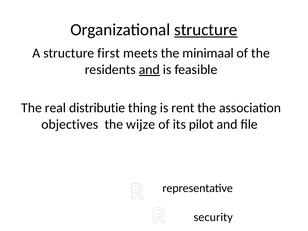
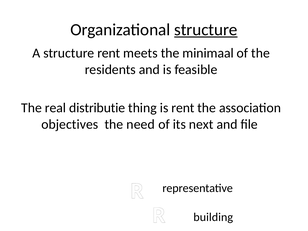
structure first: first -> rent
and at (149, 70) underline: present -> none
wijze: wijze -> need
pilot: pilot -> next
security: security -> building
